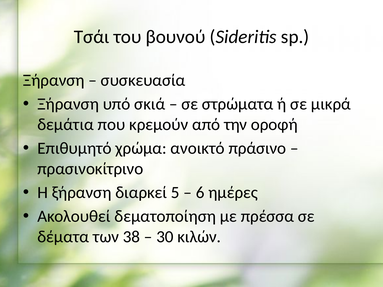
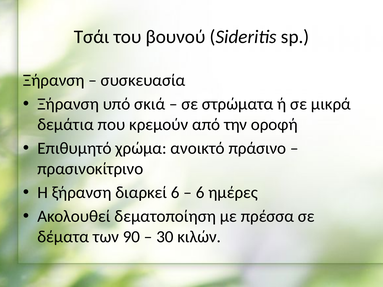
διαρκεί 5: 5 -> 6
38: 38 -> 90
